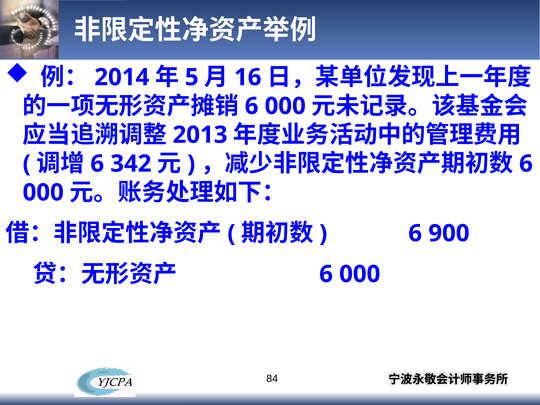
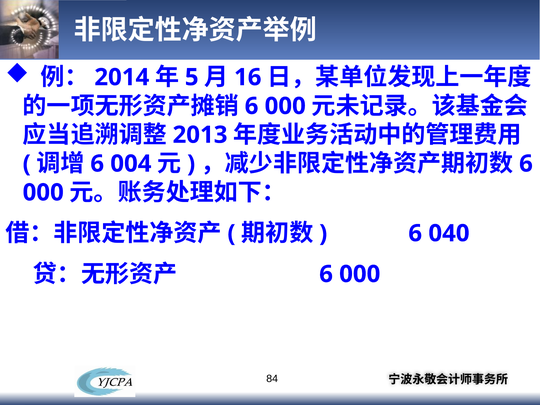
342: 342 -> 004
900: 900 -> 040
